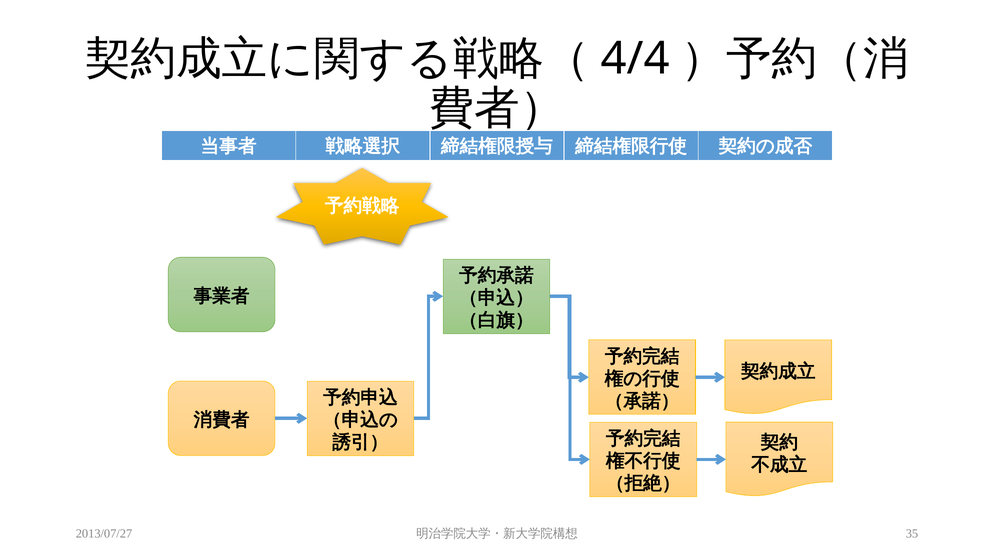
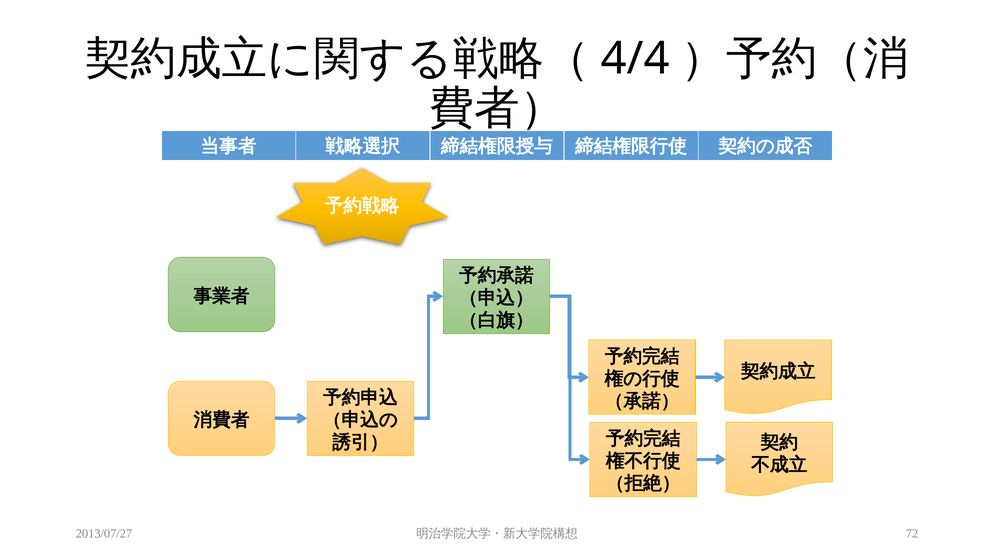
35: 35 -> 72
